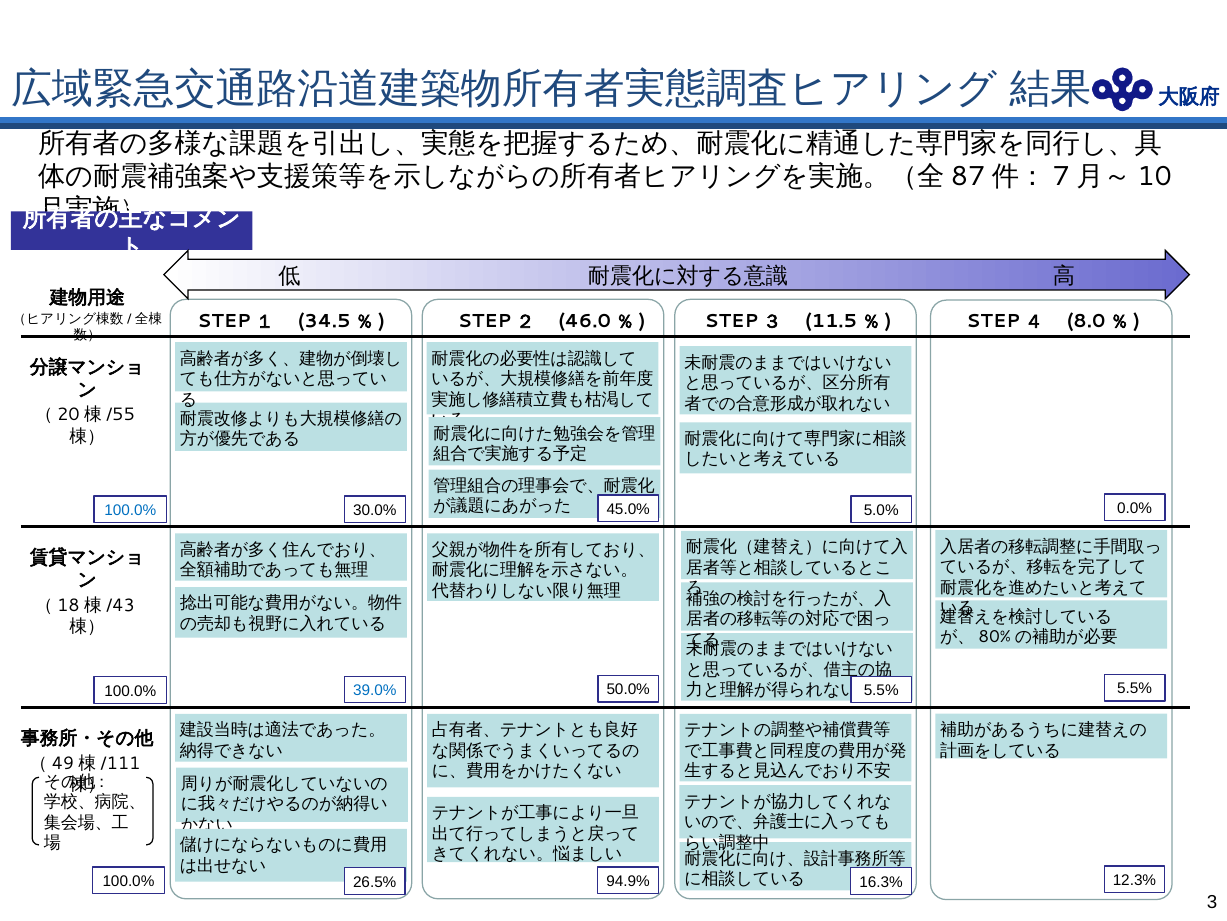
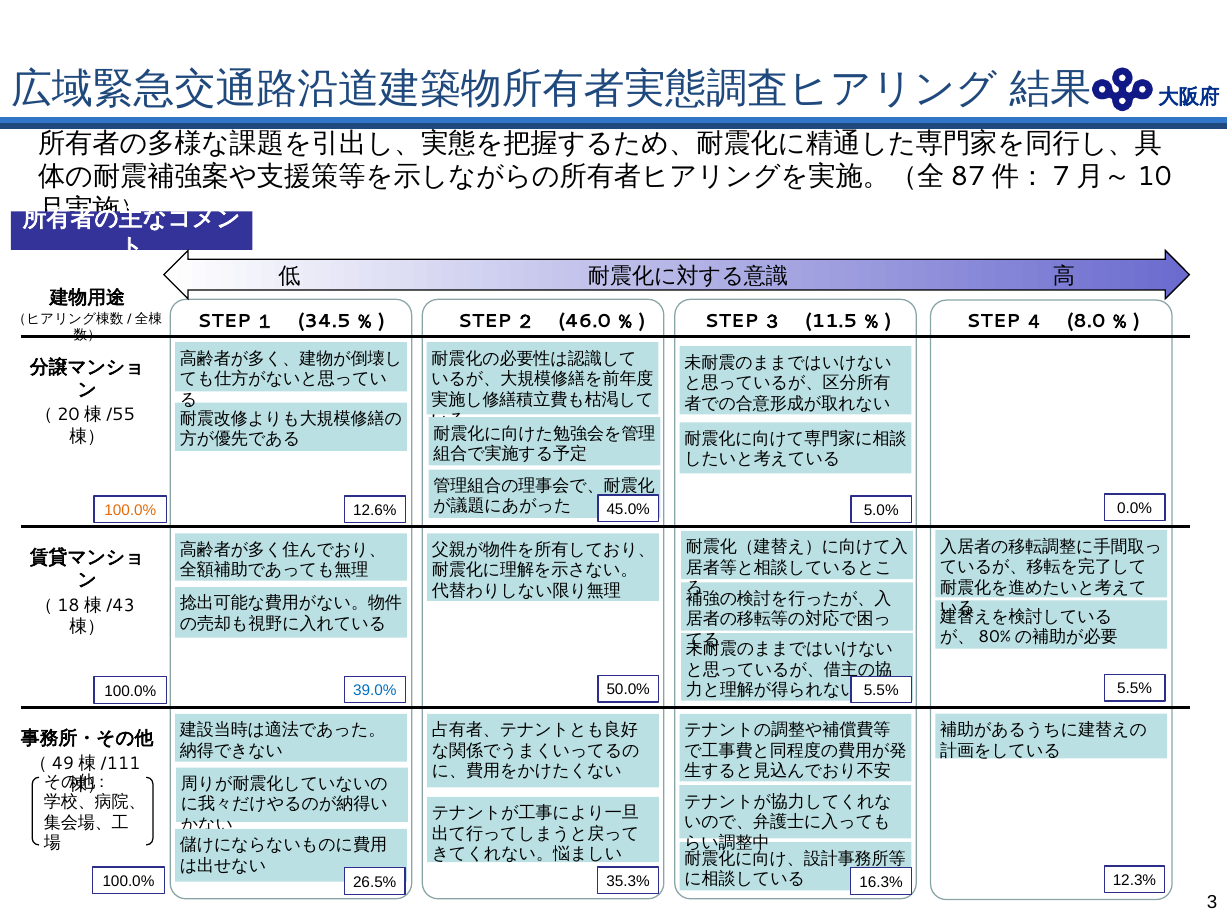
30.0%: 30.0% -> 12.6%
100.0% at (130, 510) colour: blue -> orange
94.9%: 94.9% -> 35.3%
